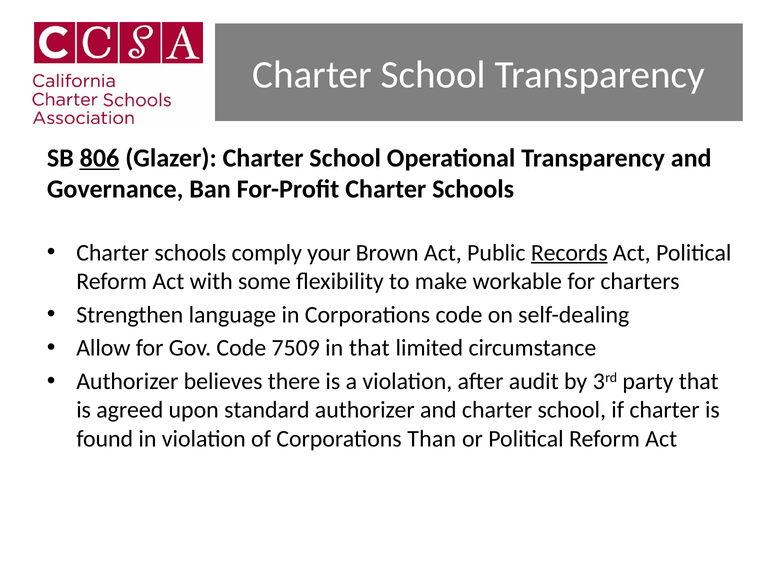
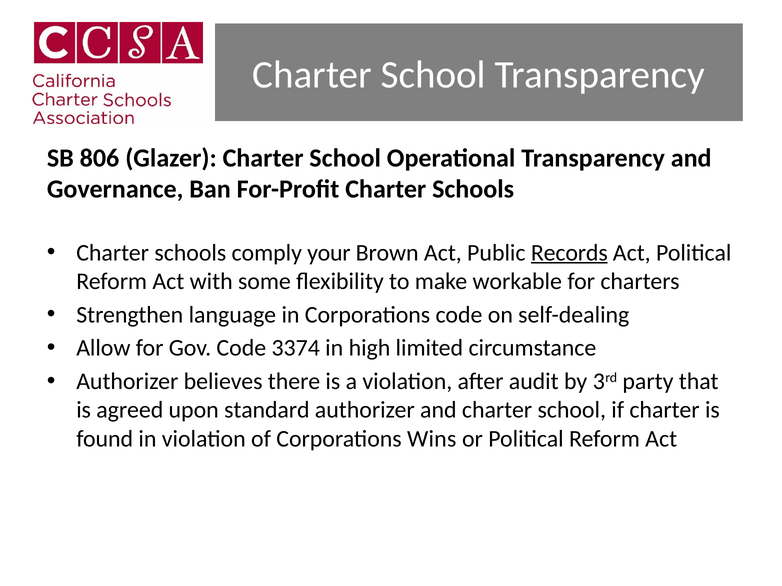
806 underline: present -> none
7509: 7509 -> 3374
in that: that -> high
Than: Than -> Wins
